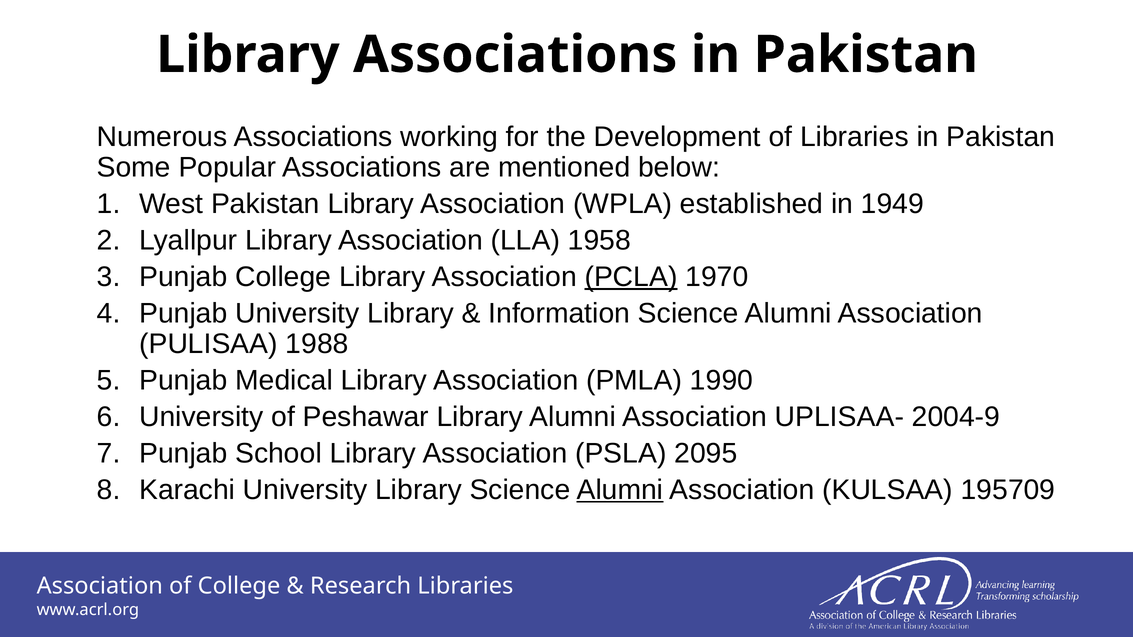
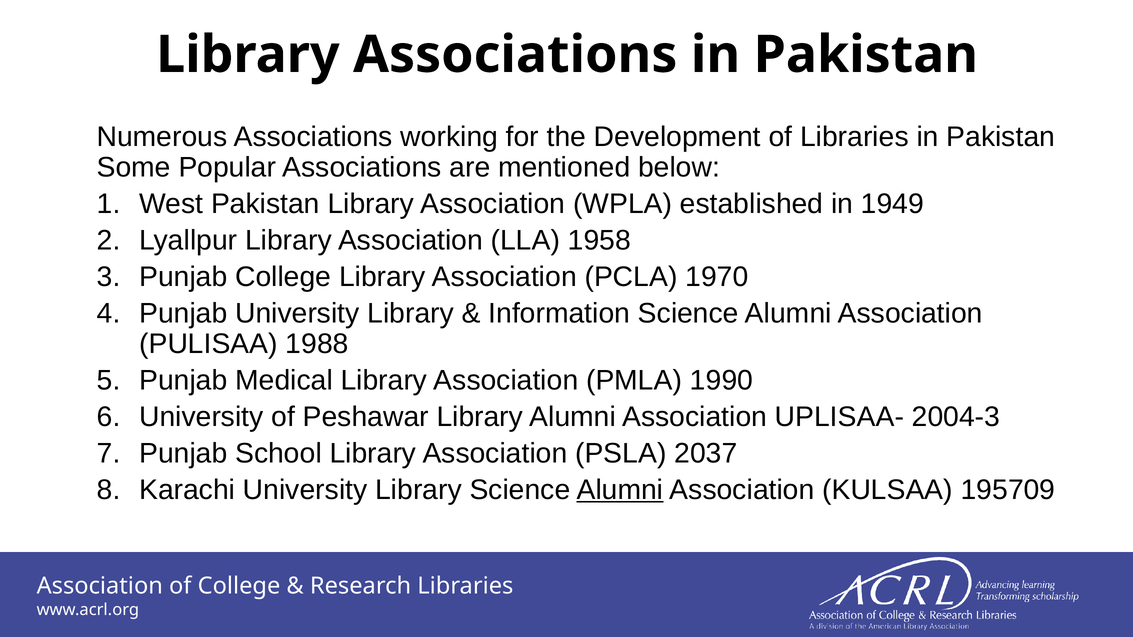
PCLA underline: present -> none
2004-9: 2004-9 -> 2004-3
2095: 2095 -> 2037
